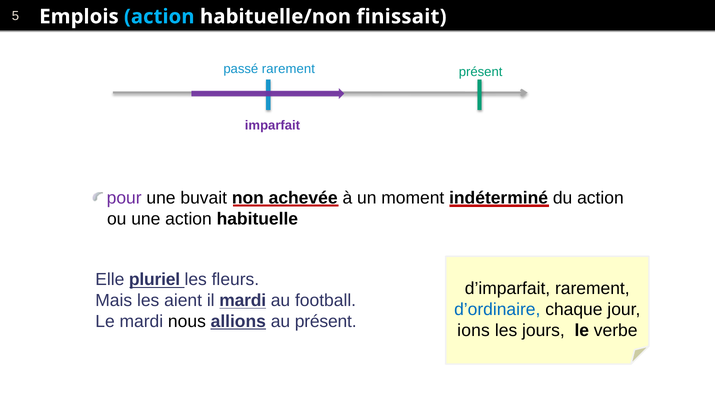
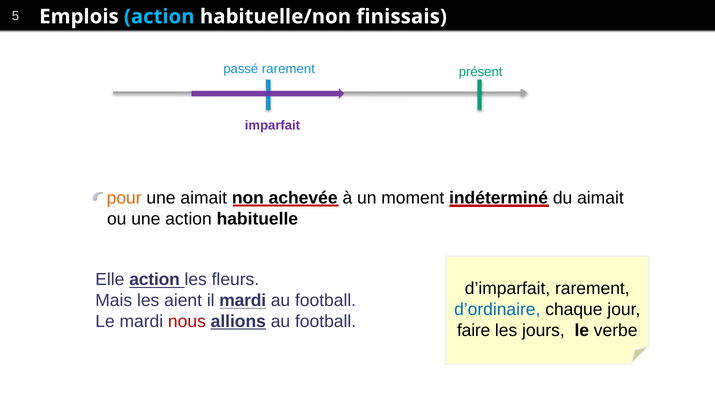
finissait: finissait -> finissais
pour colour: purple -> orange
une buvait: buvait -> aimait
du action: action -> aimait
Elle pluriel: pluriel -> action
nous colour: black -> red
allions au présent: présent -> football
ions: ions -> faire
